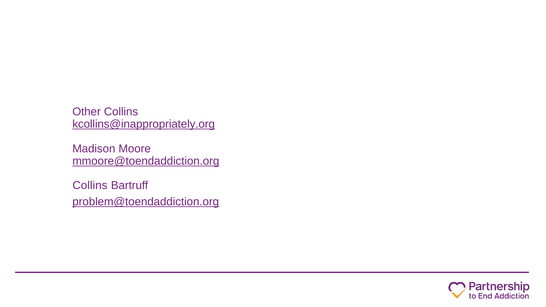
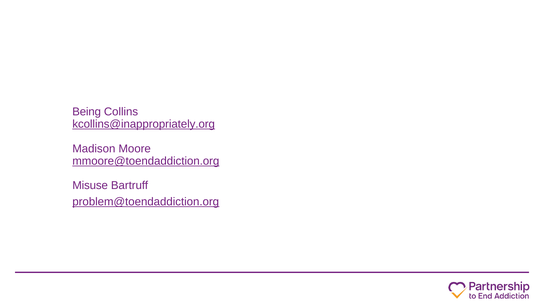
Other: Other -> Being
Collins at (90, 186): Collins -> Misuse
